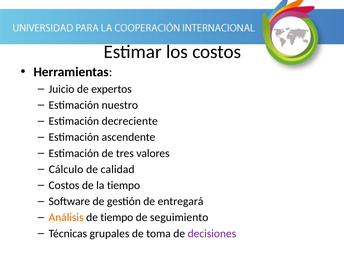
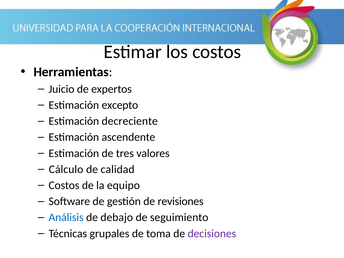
nuestro: nuestro -> excepto
la tiempo: tiempo -> equipo
entregará: entregará -> revisiones
Análisis colour: orange -> blue
de tiempo: tiempo -> debajo
